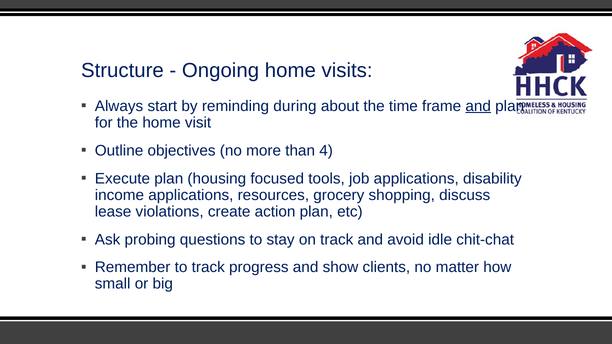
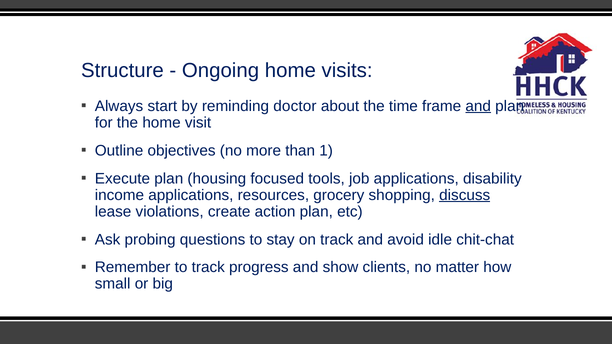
during: during -> doctor
4: 4 -> 1
discuss underline: none -> present
